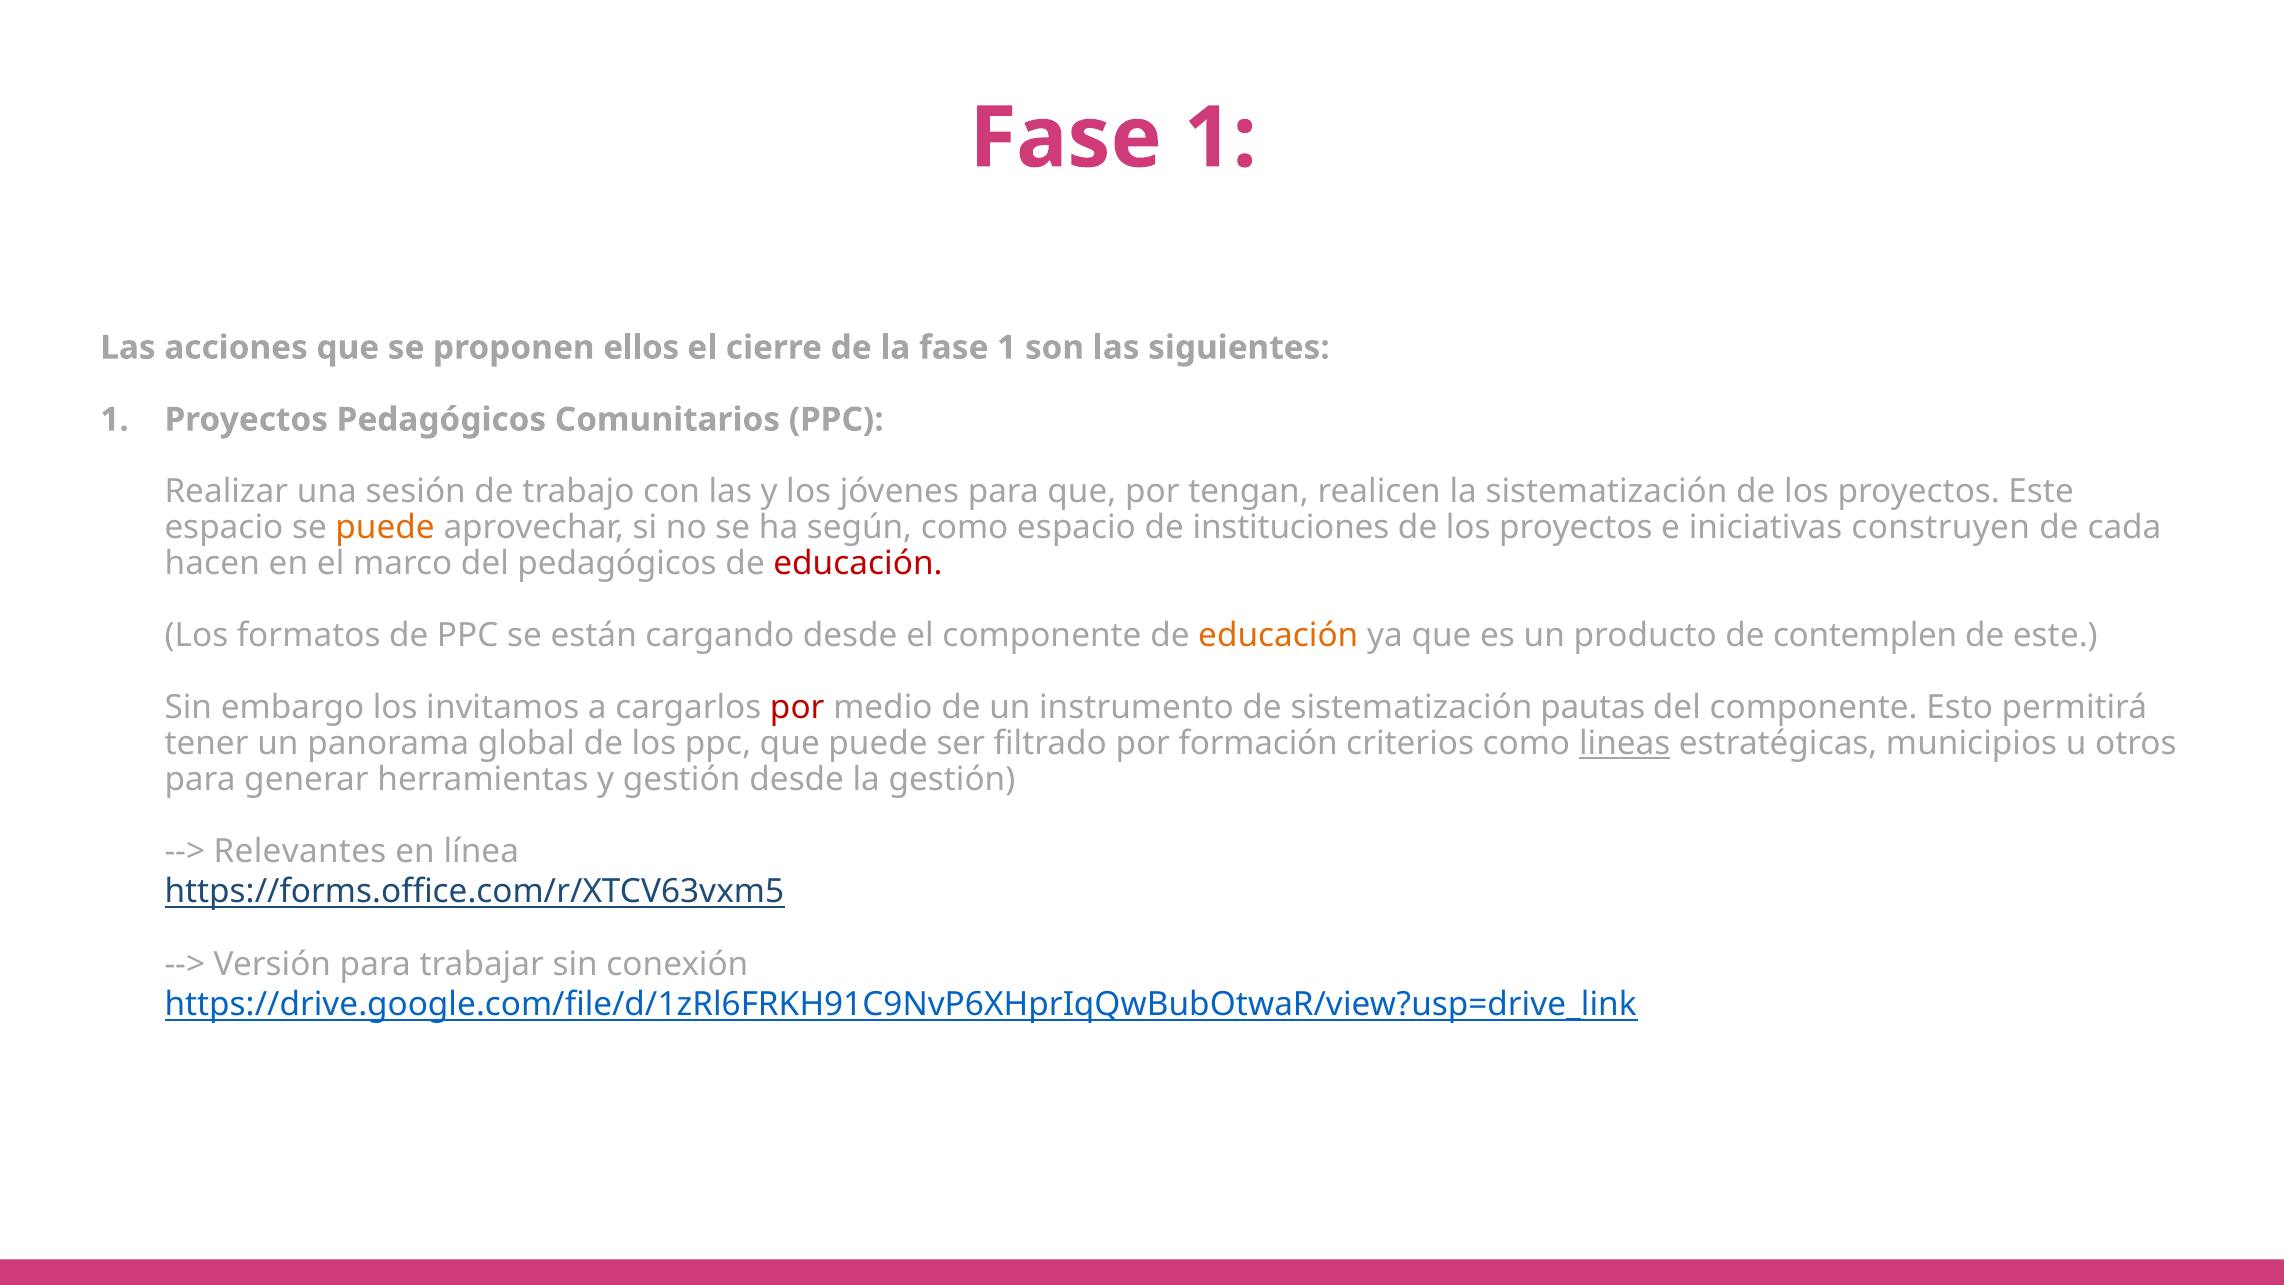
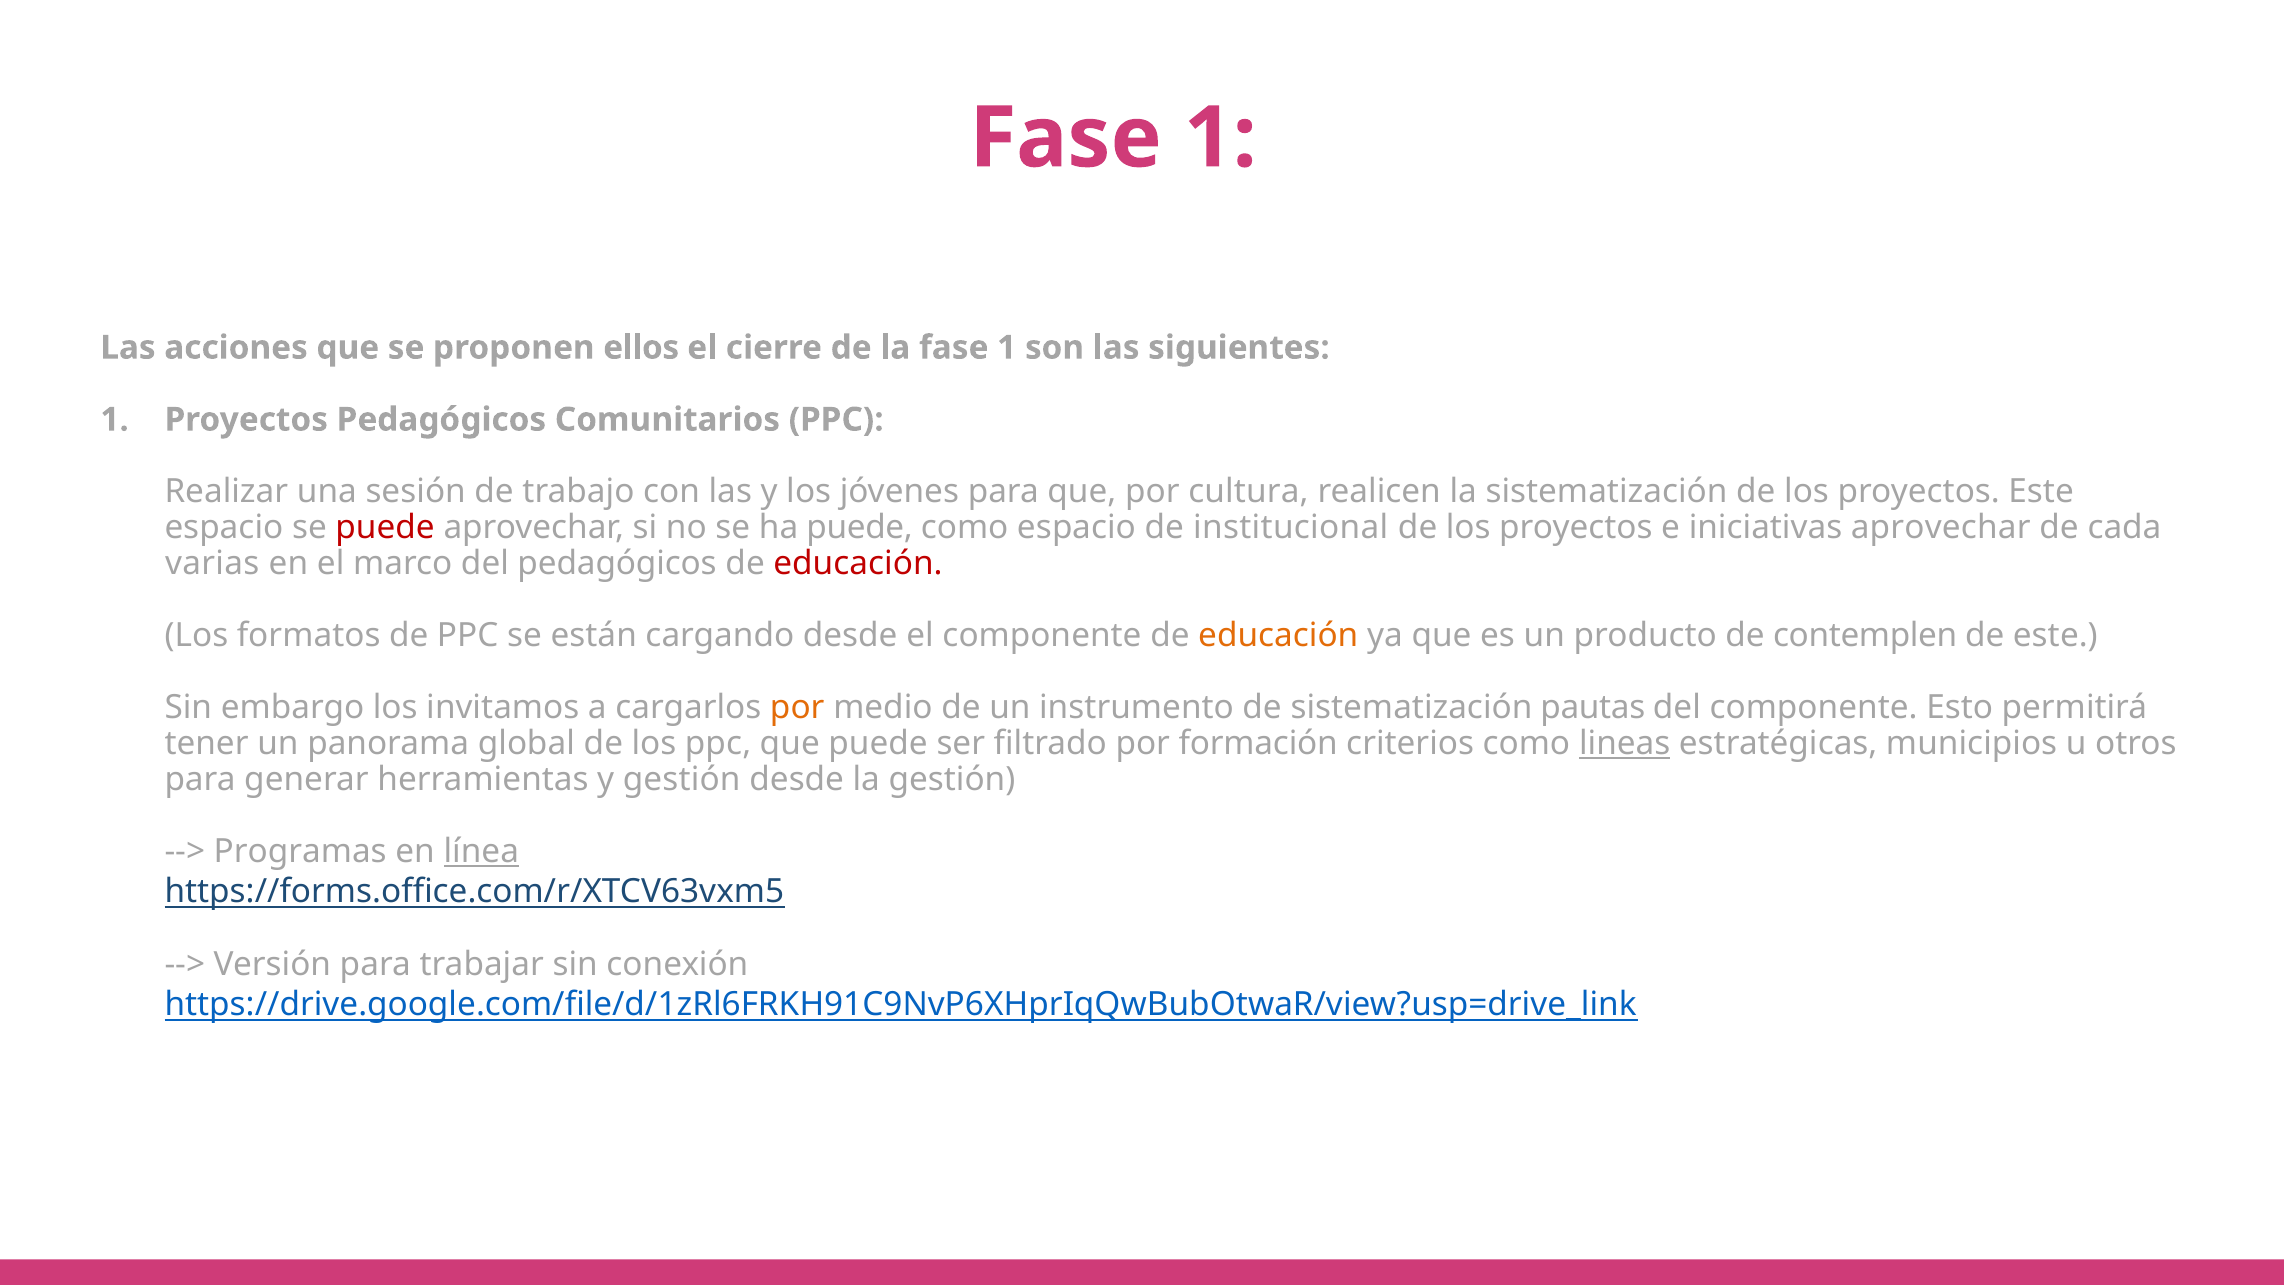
tengan: tengan -> cultura
puede at (385, 528) colour: orange -> red
ha según: según -> puede
instituciones: instituciones -> institucional
iniciativas construyen: construyen -> aprovechar
hacen: hacen -> varias
por at (797, 708) colour: red -> orange
Relevantes: Relevantes -> Programas
línea underline: none -> present
